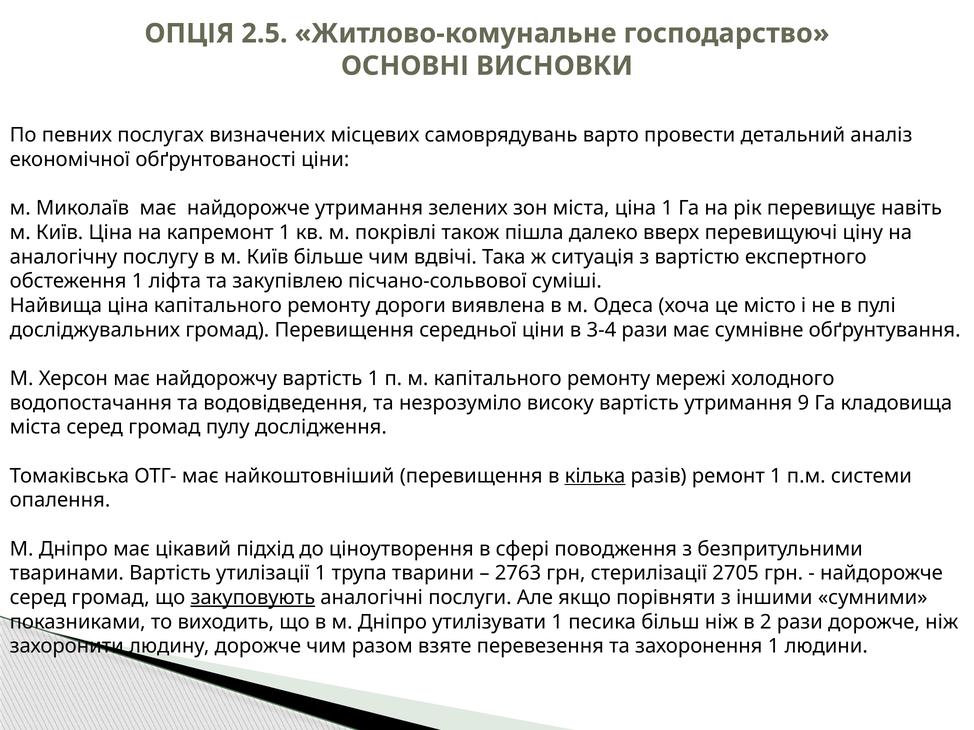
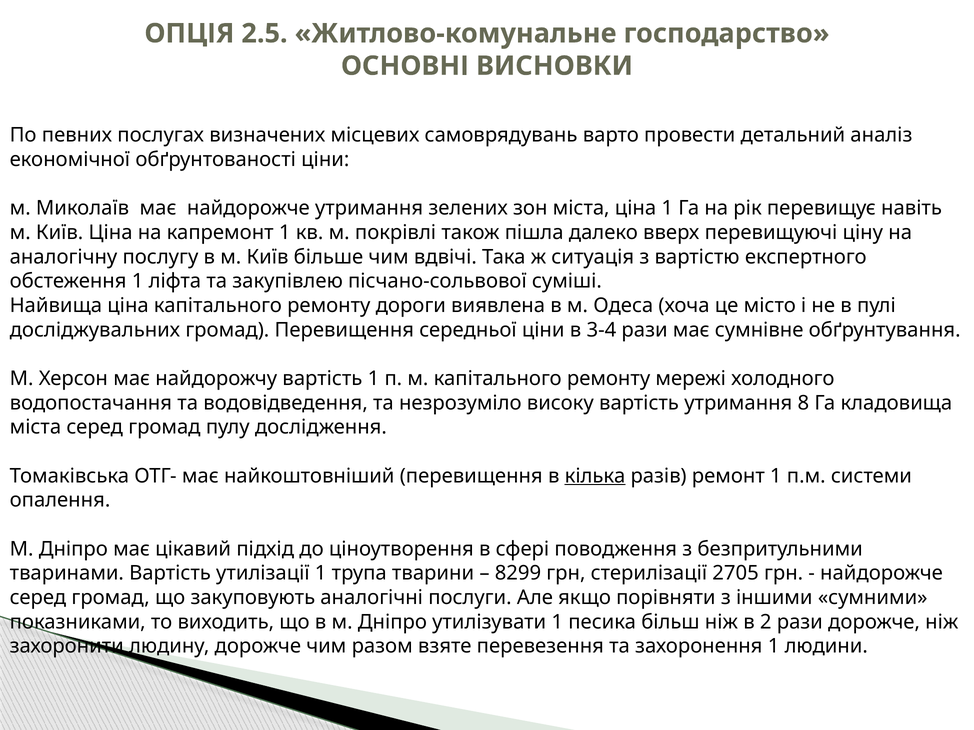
9: 9 -> 8
2763: 2763 -> 8299
закуповують underline: present -> none
